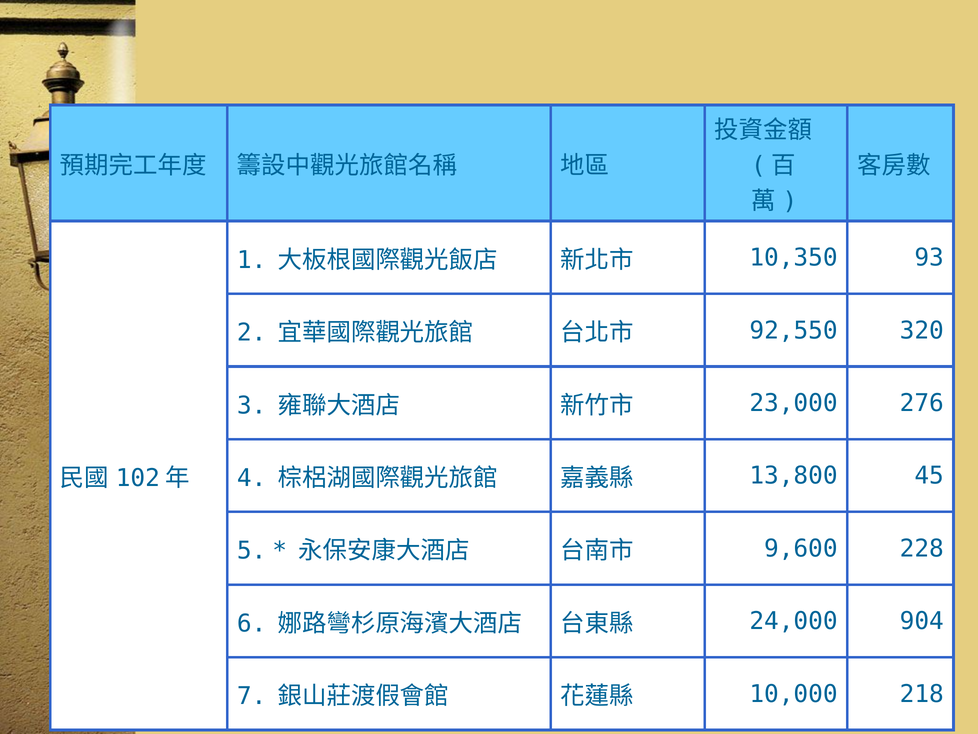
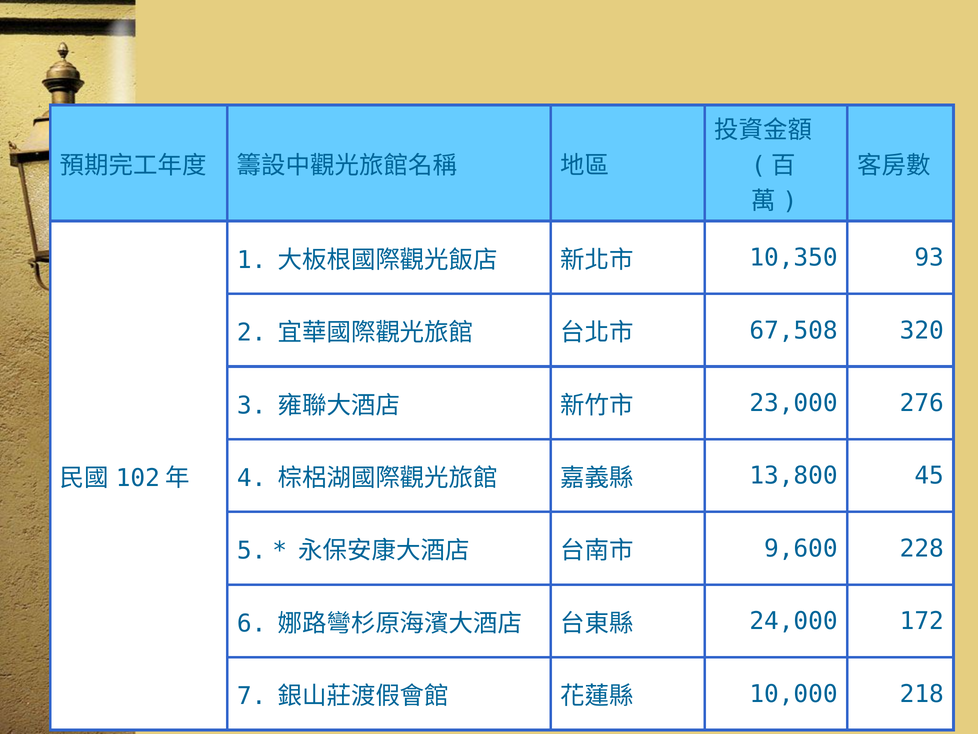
92,550: 92,550 -> 67,508
904: 904 -> 172
